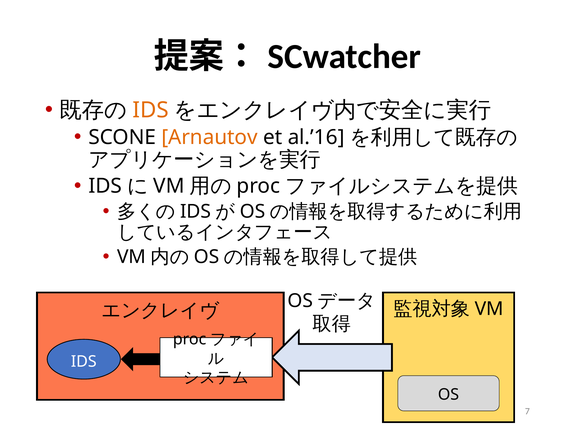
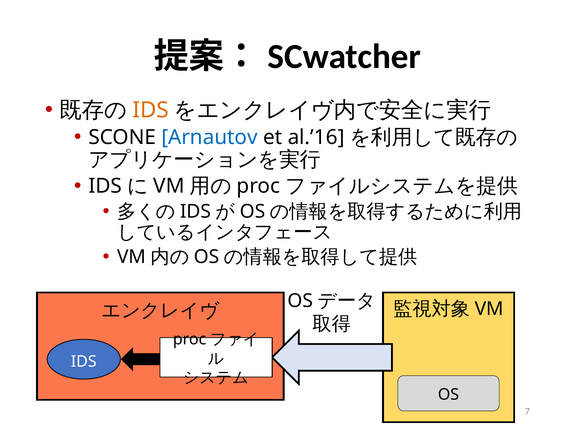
Arnautov colour: orange -> blue
